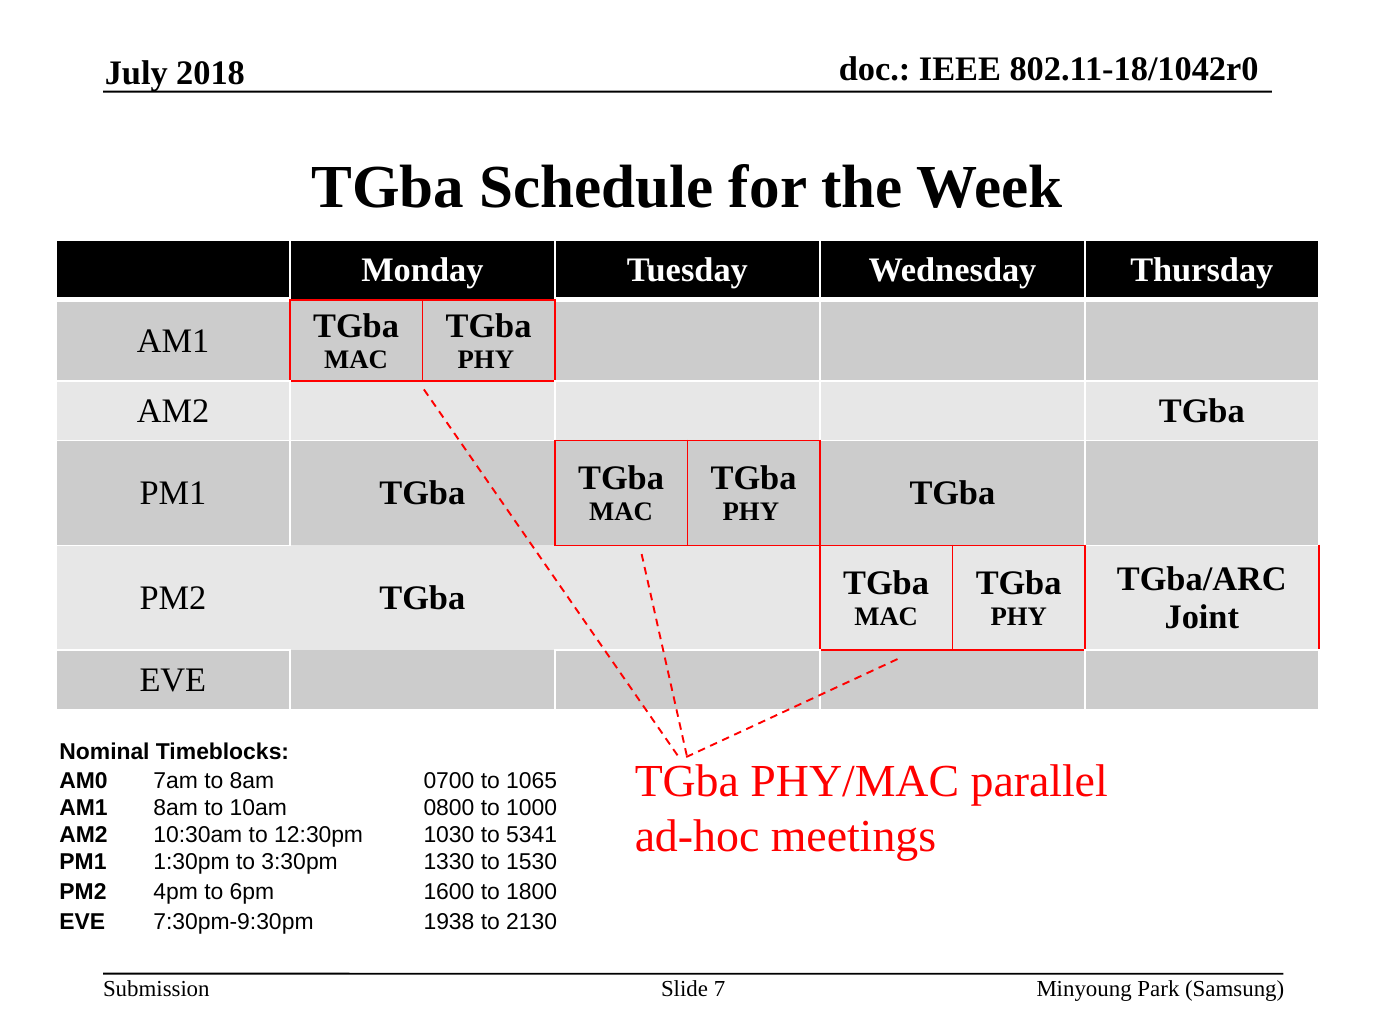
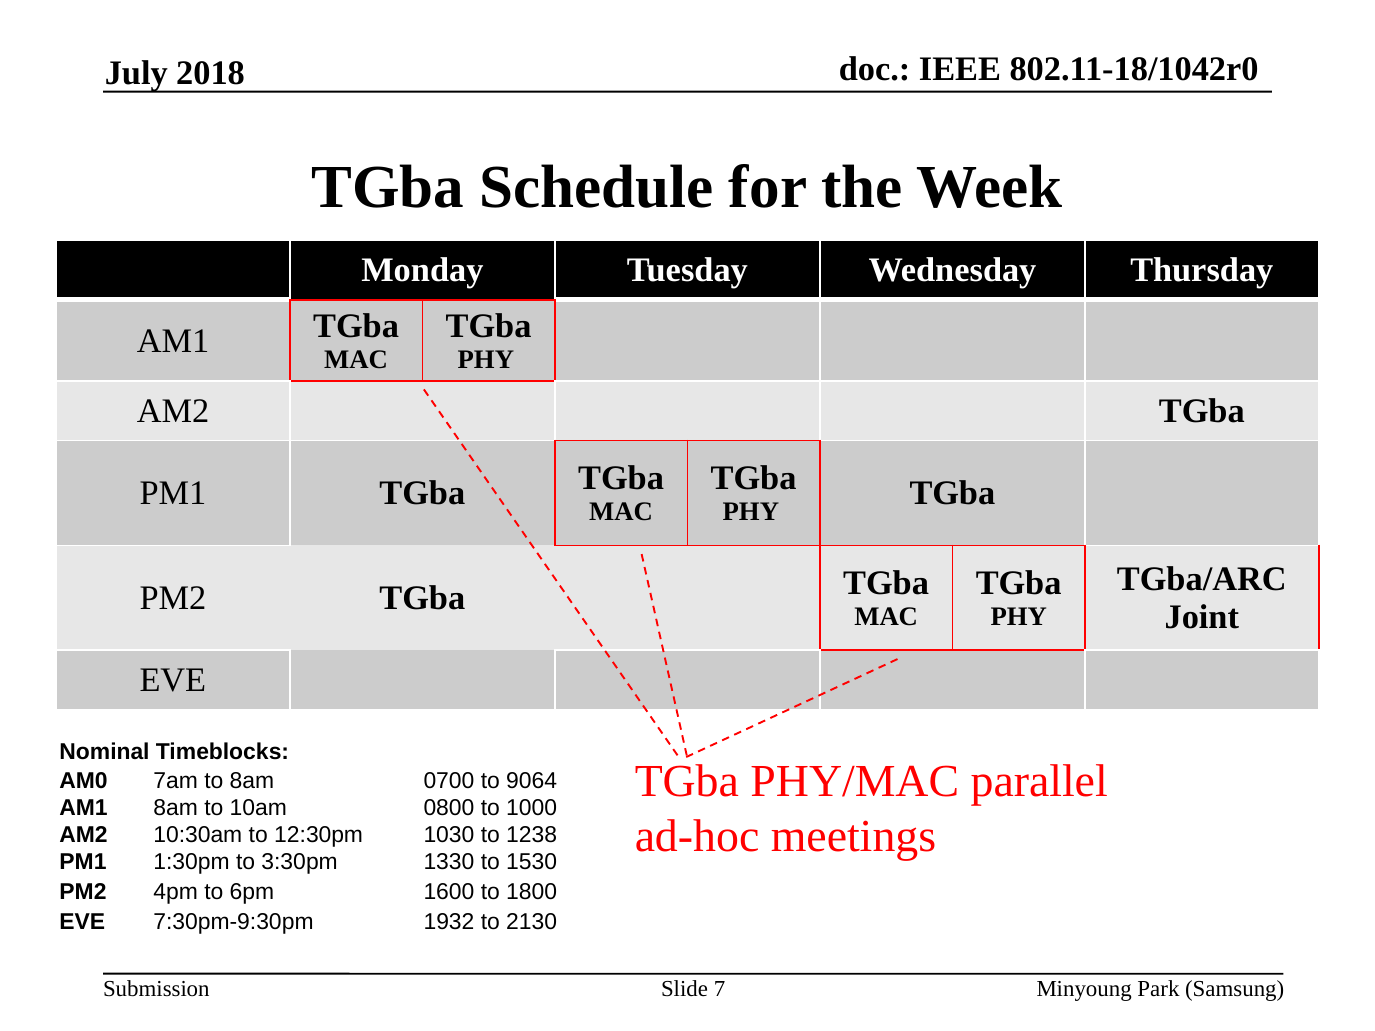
1065: 1065 -> 9064
5341: 5341 -> 1238
1938: 1938 -> 1932
